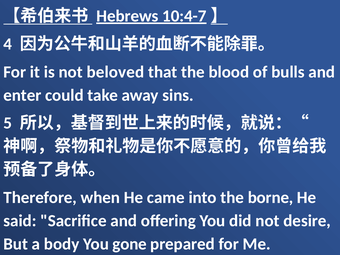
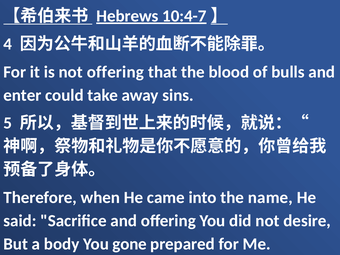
not beloved: beloved -> offering
borne: borne -> name
